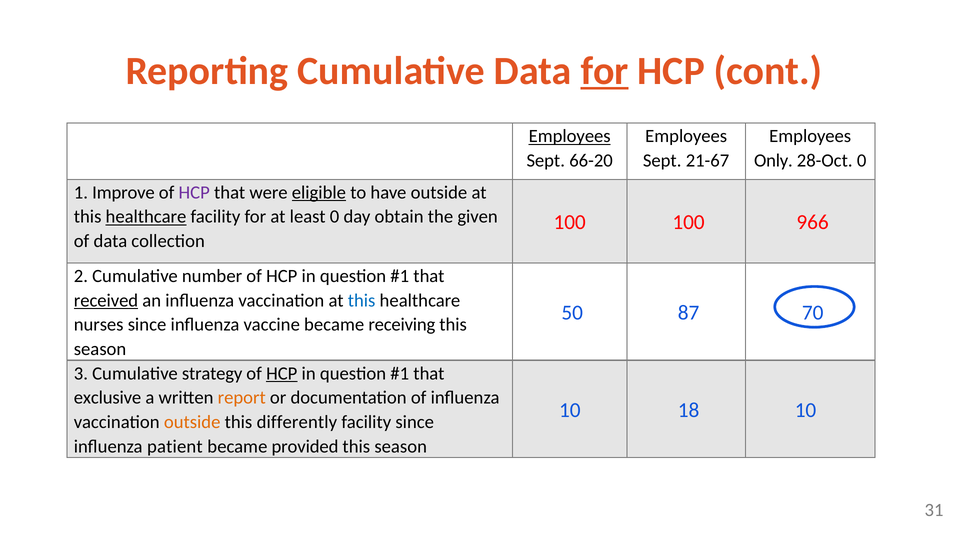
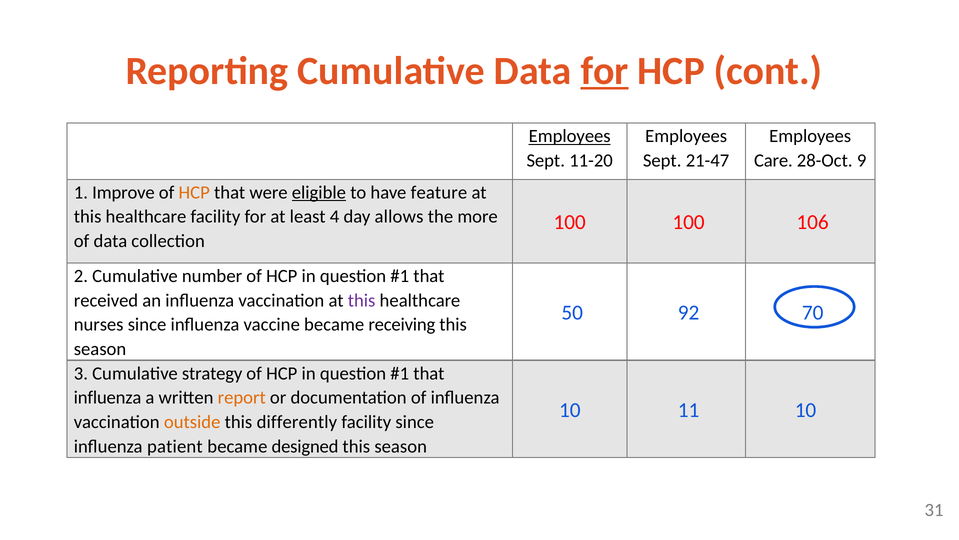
66-20: 66-20 -> 11-20
21-67: 21-67 -> 21-47
Only: Only -> Care
28-Oct 0: 0 -> 9
HCP at (194, 192) colour: purple -> orange
have outside: outside -> feature
healthcare at (146, 217) underline: present -> none
least 0: 0 -> 4
obtain: obtain -> allows
given: given -> more
966: 966 -> 106
received underline: present -> none
this at (362, 300) colour: blue -> purple
87: 87 -> 92
HCP at (282, 373) underline: present -> none
exclusive at (108, 397): exclusive -> influenza
18: 18 -> 11
provided: provided -> designed
